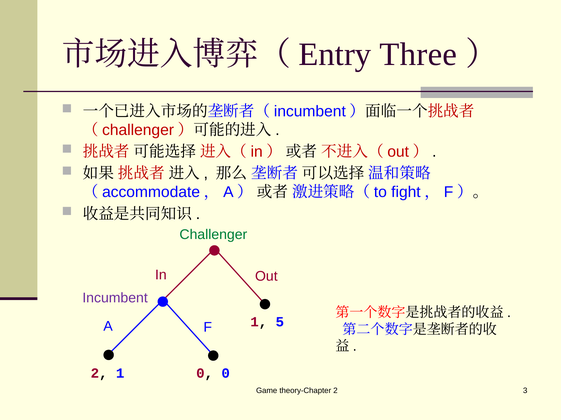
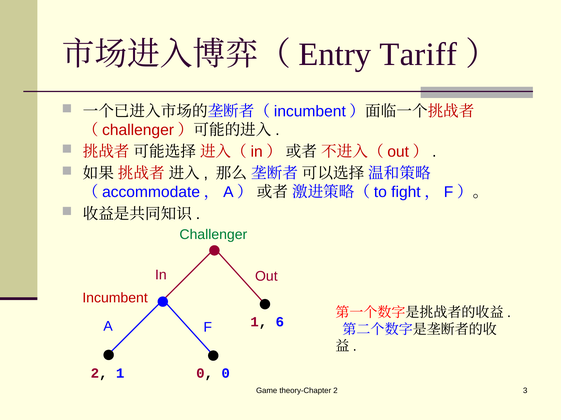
Three: Three -> Tariff
Incumbent colour: purple -> red
5: 5 -> 6
